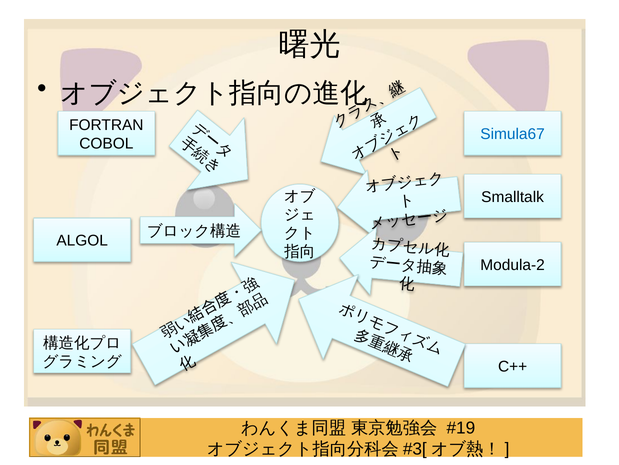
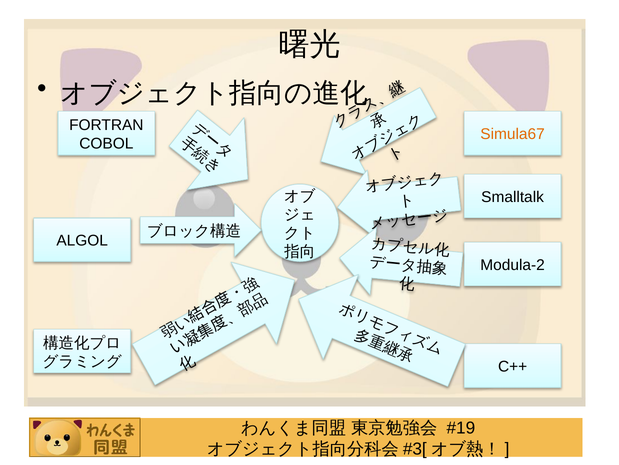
Simula67 colour: blue -> orange
